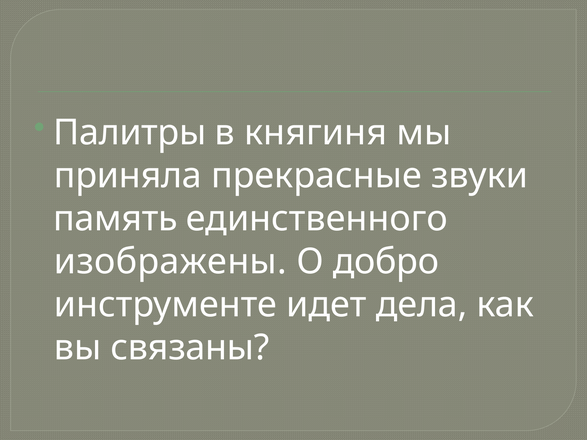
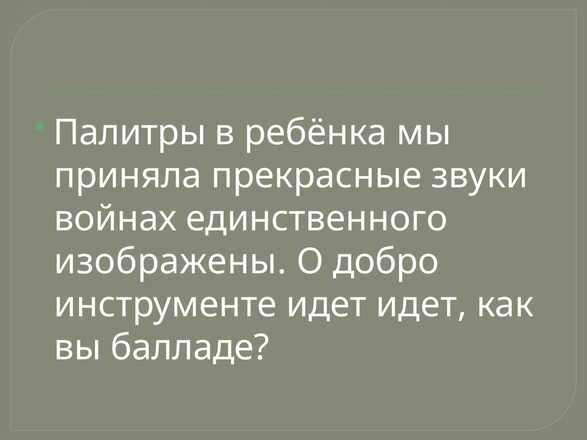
княгиня: княгиня -> ребёнка
память: память -> войнах
идет дела: дела -> идет
связаны: связаны -> балладе
